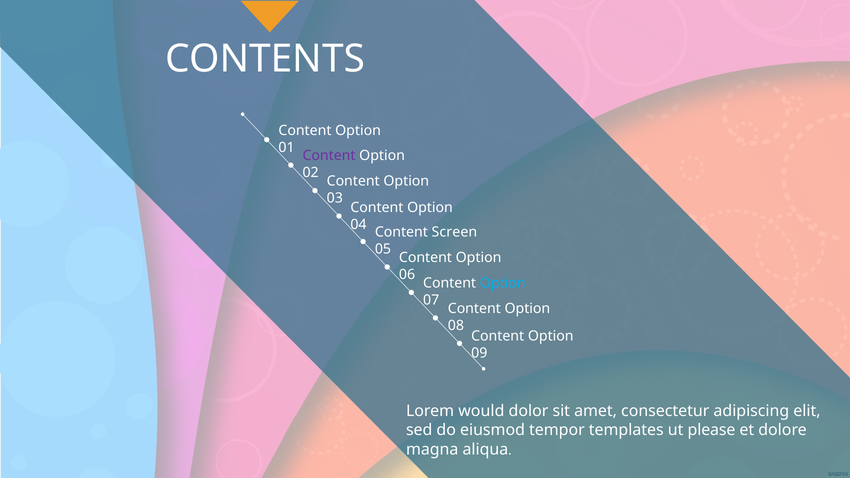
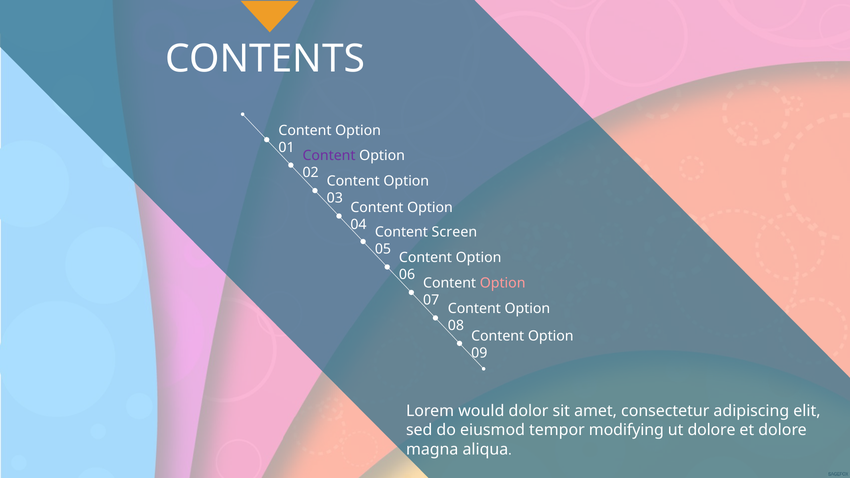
Option at (503, 283) colour: light blue -> pink
templates: templates -> modifying
ut please: please -> dolore
